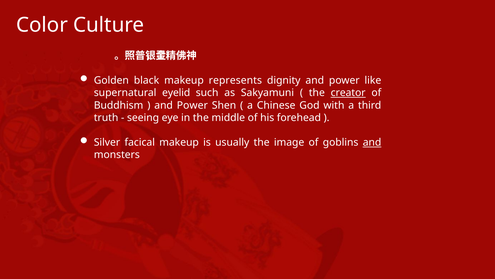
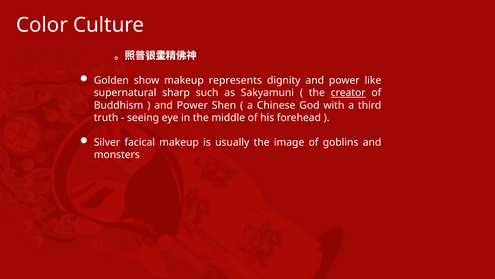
black: black -> show
eyelid: eyelid -> sharp
and at (372, 142) underline: present -> none
